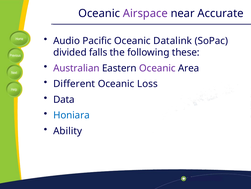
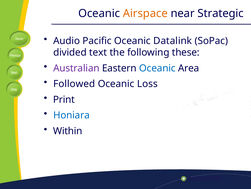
Airspace colour: purple -> orange
Accurate: Accurate -> Strategic
falls: falls -> text
Oceanic at (157, 68) colour: purple -> blue
Different: Different -> Followed
Data: Data -> Print
Ability: Ability -> Within
